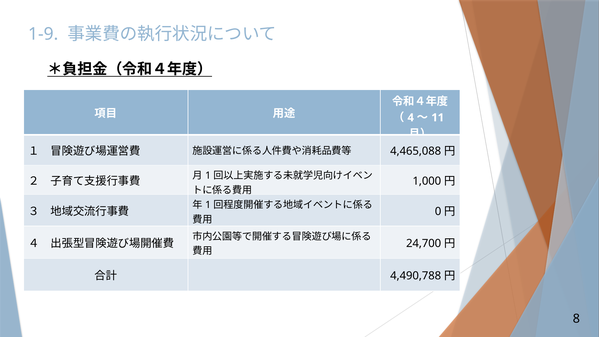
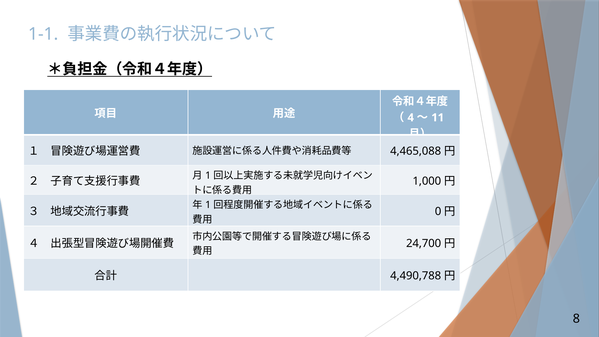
1-9: 1-9 -> 1-1
